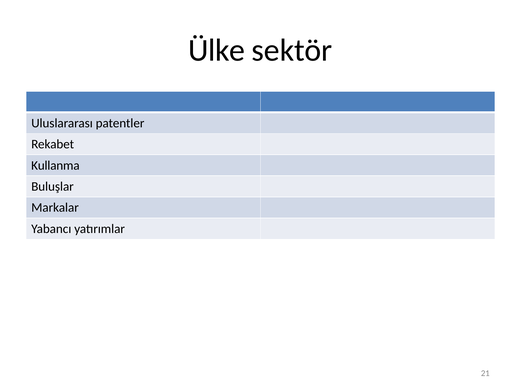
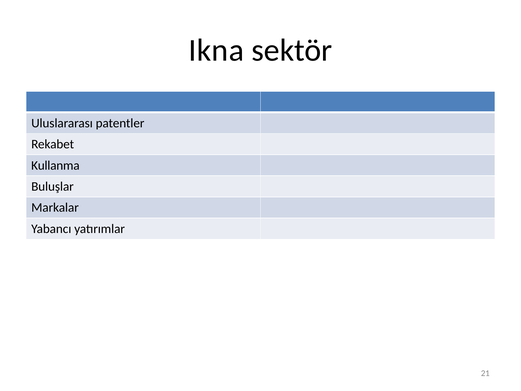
Ülke: Ülke -> Ikna
